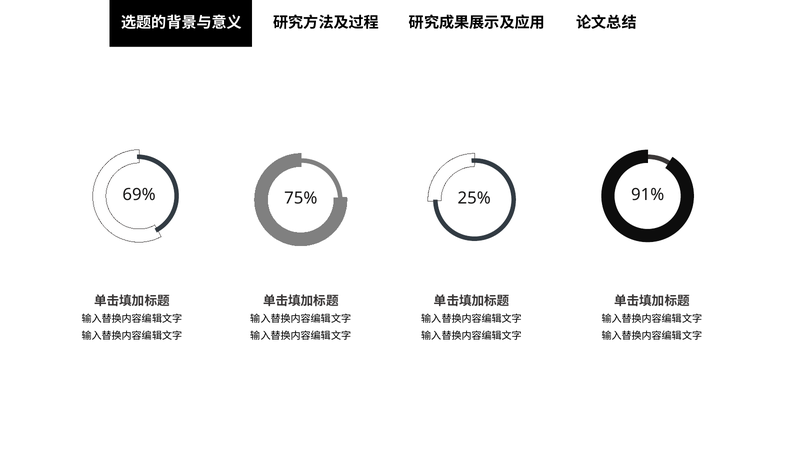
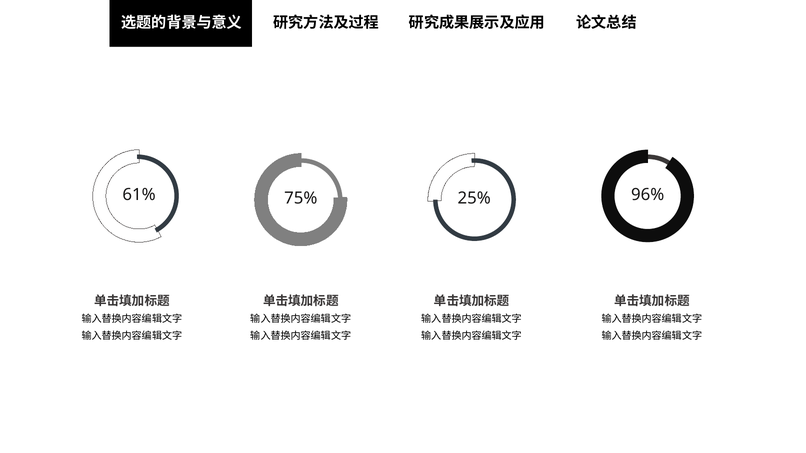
69%: 69% -> 61%
91%: 91% -> 96%
